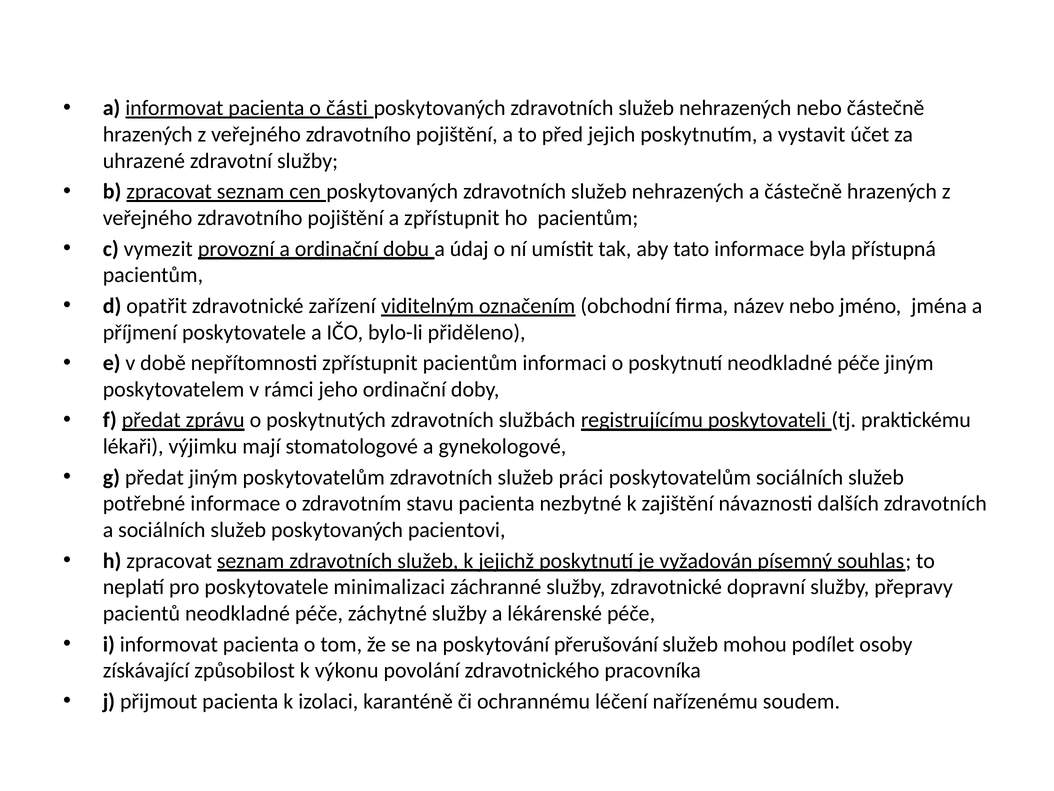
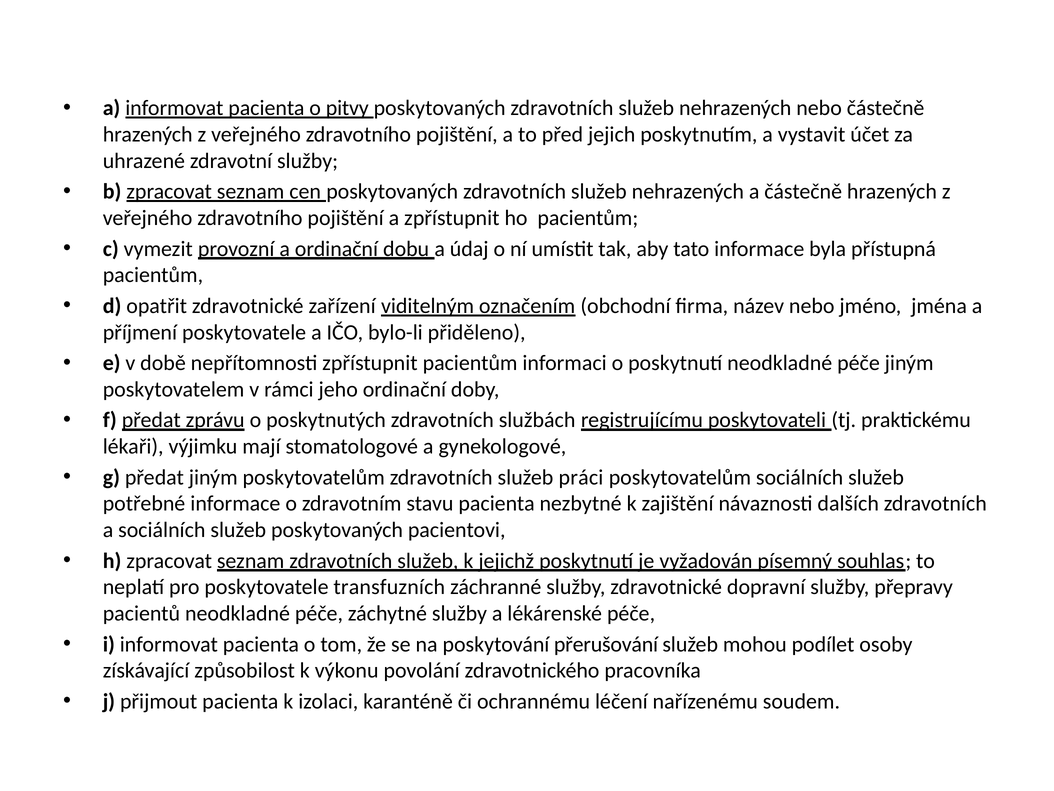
části: části -> pitvy
minimalizaci: minimalizaci -> transfuzních
